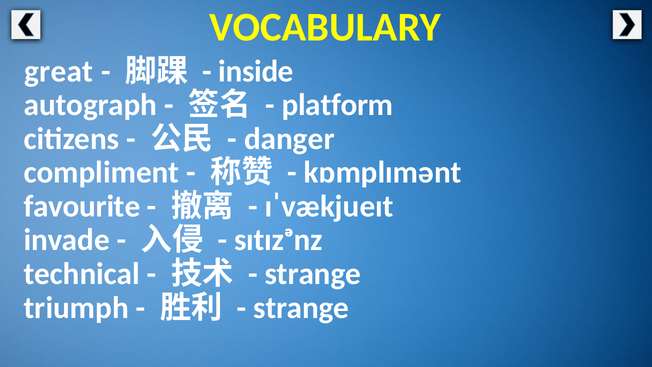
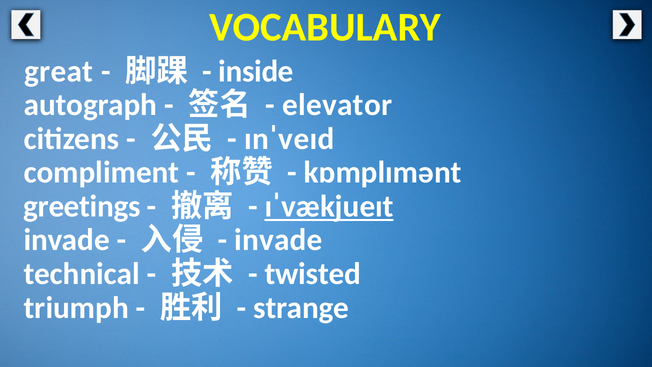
platform: platform -> elevator
danger: danger -> ɪnˈveɪd
favourite: favourite -> greetings
ɪˈvækjueɪt underline: none -> present
sɪtɪzᵊnz at (279, 240): sɪtɪzᵊnz -> invade
strange at (313, 274): strange -> twisted
